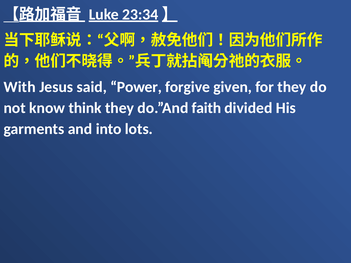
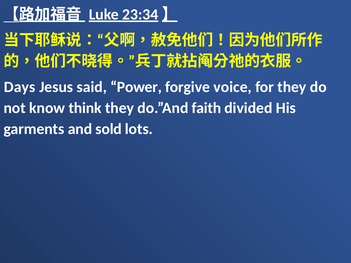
With: With -> Days
given: given -> voice
into: into -> sold
